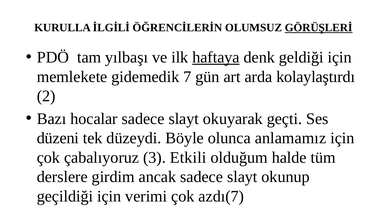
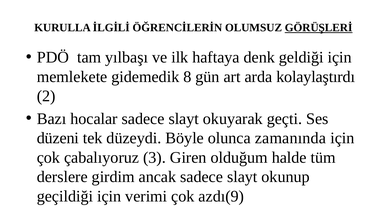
haftaya underline: present -> none
7: 7 -> 8
anlamamız: anlamamız -> zamanında
Etkili: Etkili -> Giren
azdı(7: azdı(7 -> azdı(9
